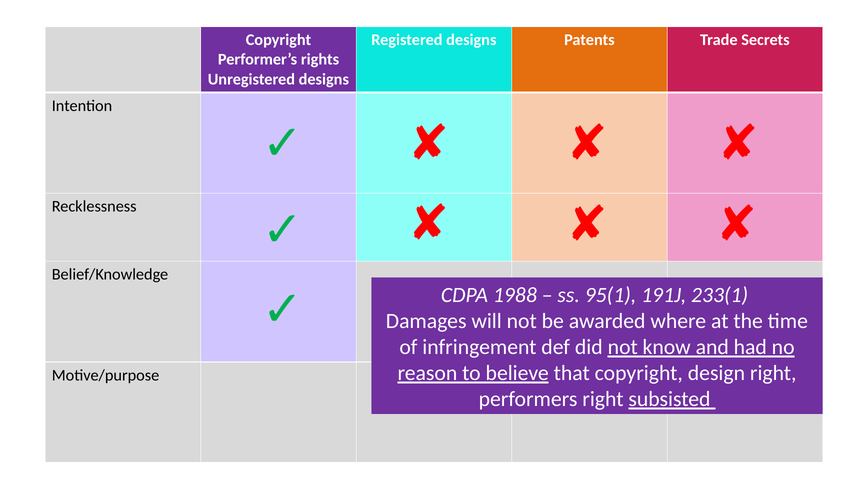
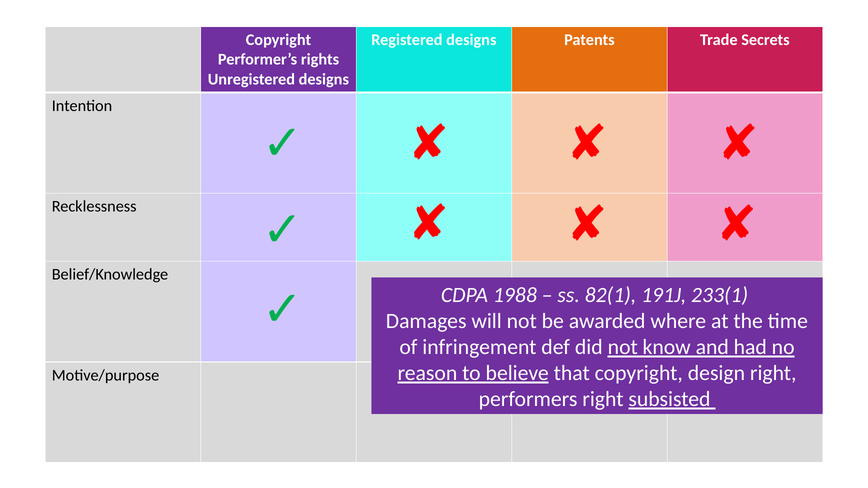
95(1: 95(1 -> 82(1
